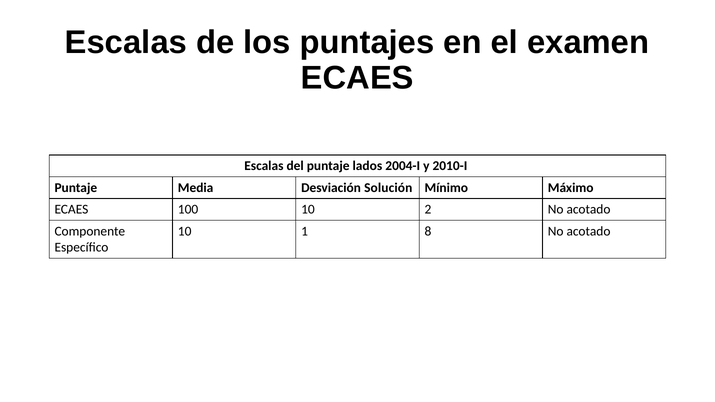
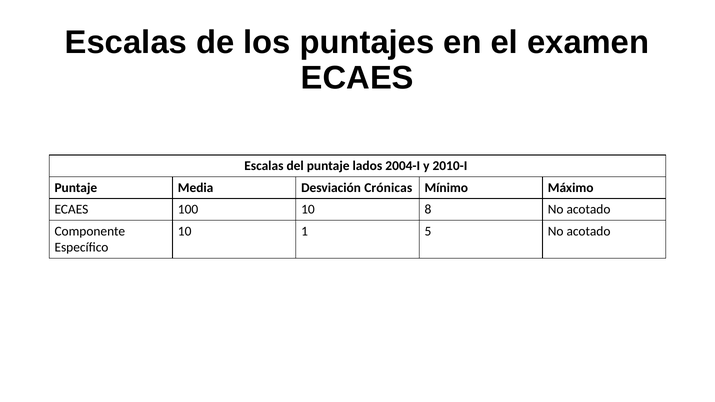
Solución: Solución -> Crónicas
2: 2 -> 8
8: 8 -> 5
